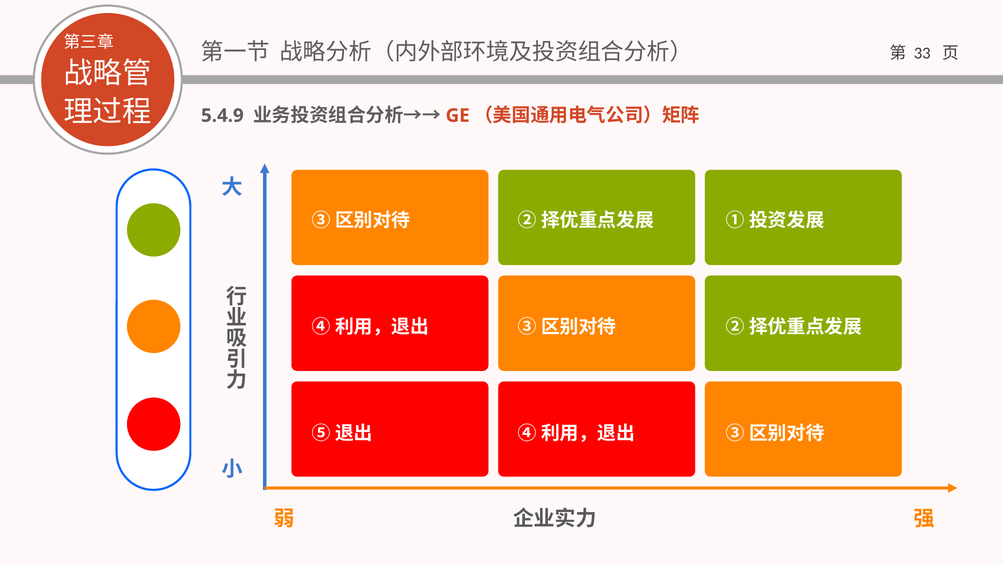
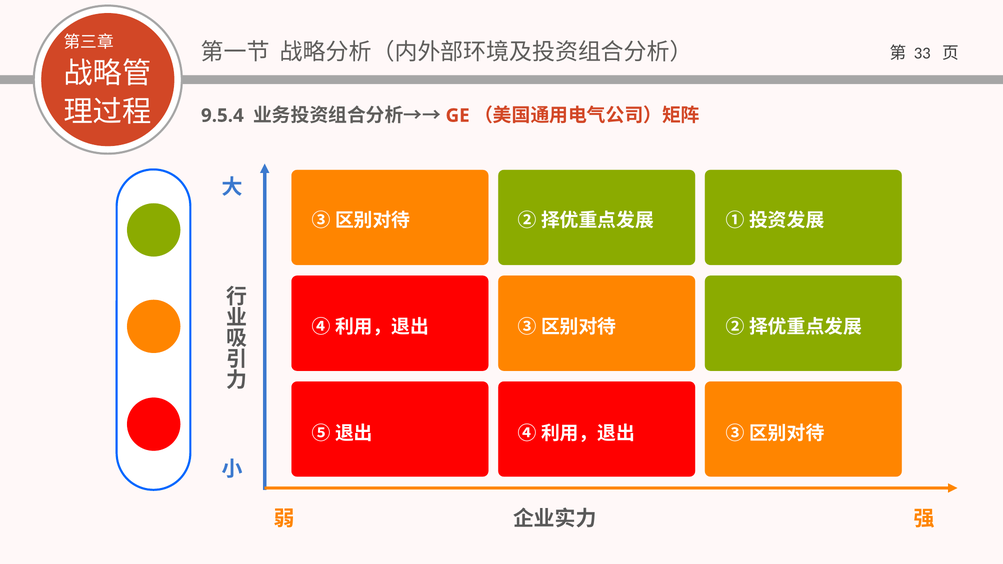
5.4.9: 5.4.9 -> 9.5.4
